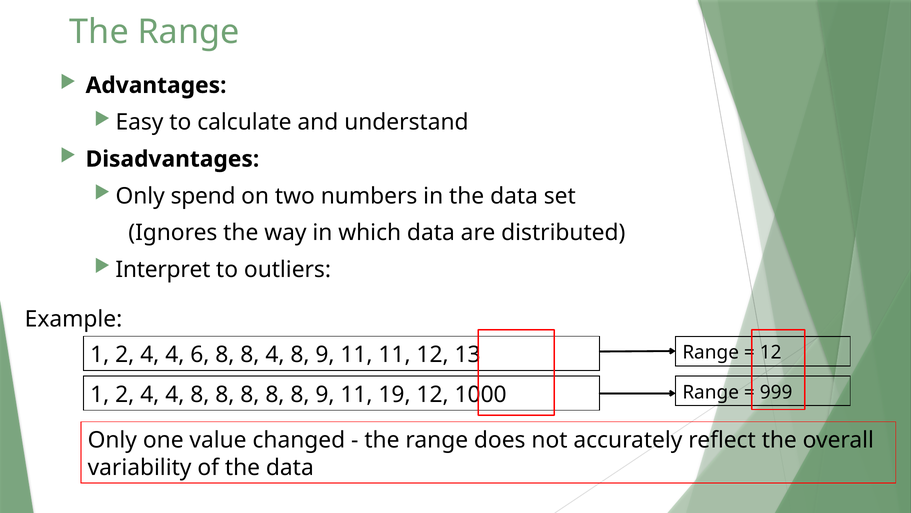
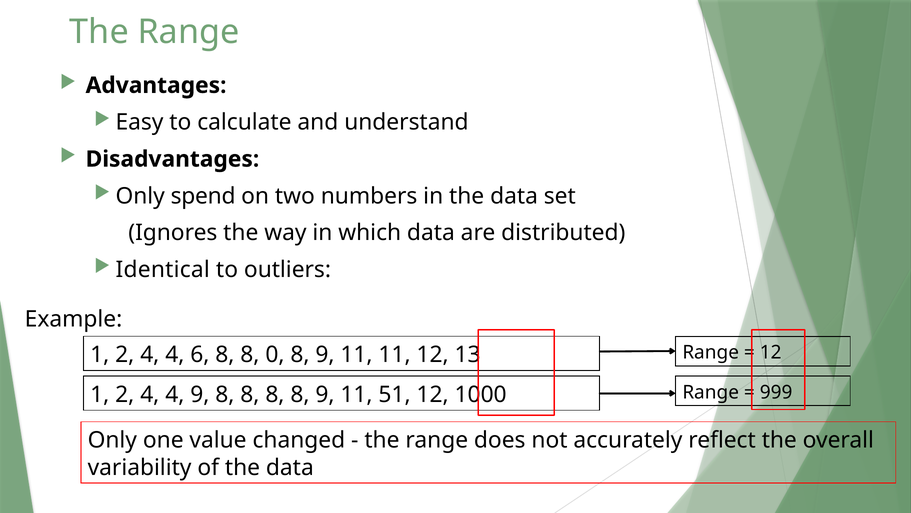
Interpret: Interpret -> Identical
8 4: 4 -> 0
4 4 8: 8 -> 9
19: 19 -> 51
